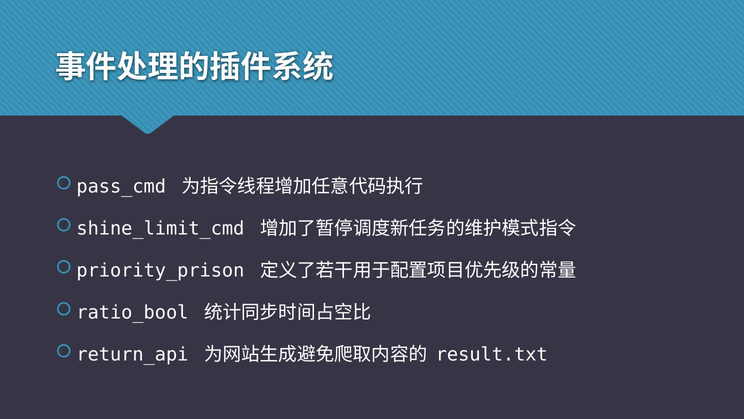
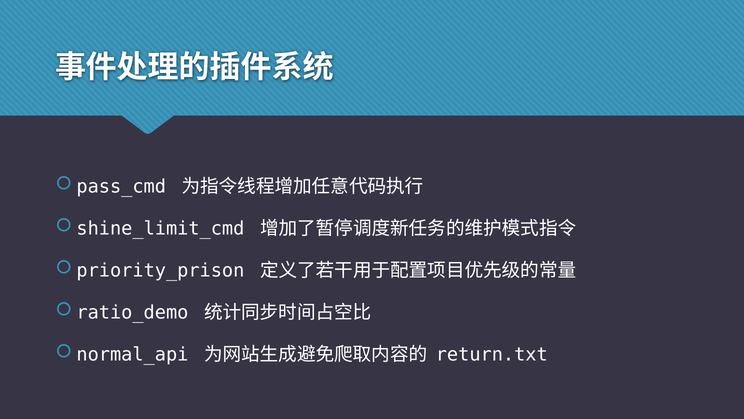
ratio_bool: ratio_bool -> ratio_demo
return_api: return_api -> normal_api
result.txt: result.txt -> return.txt
